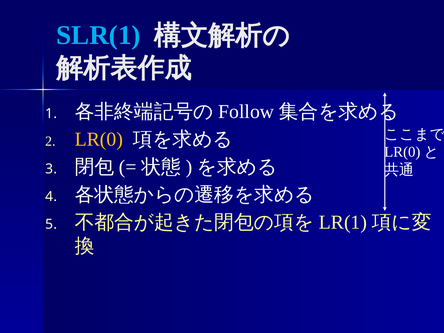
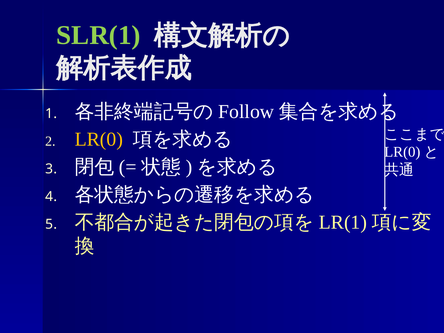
SLR(1 colour: light blue -> light green
